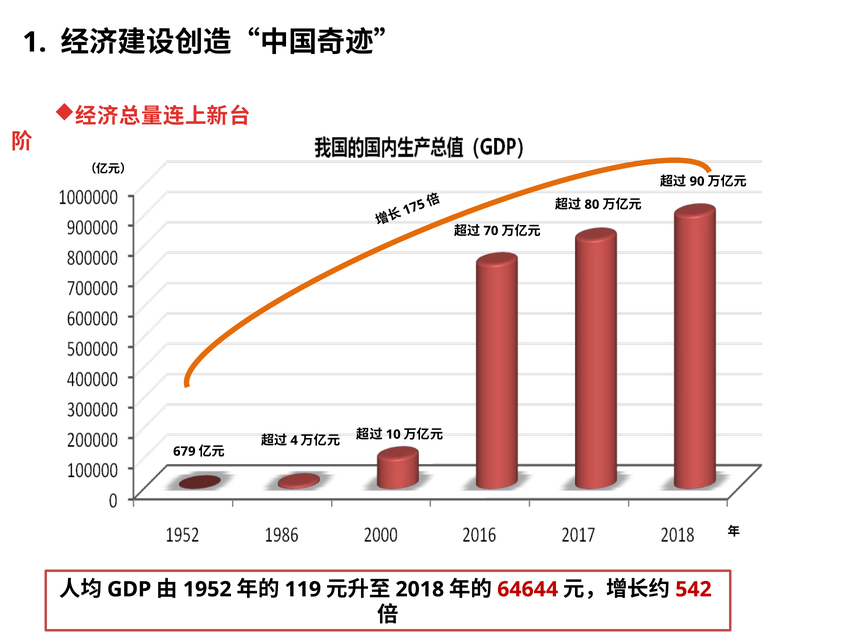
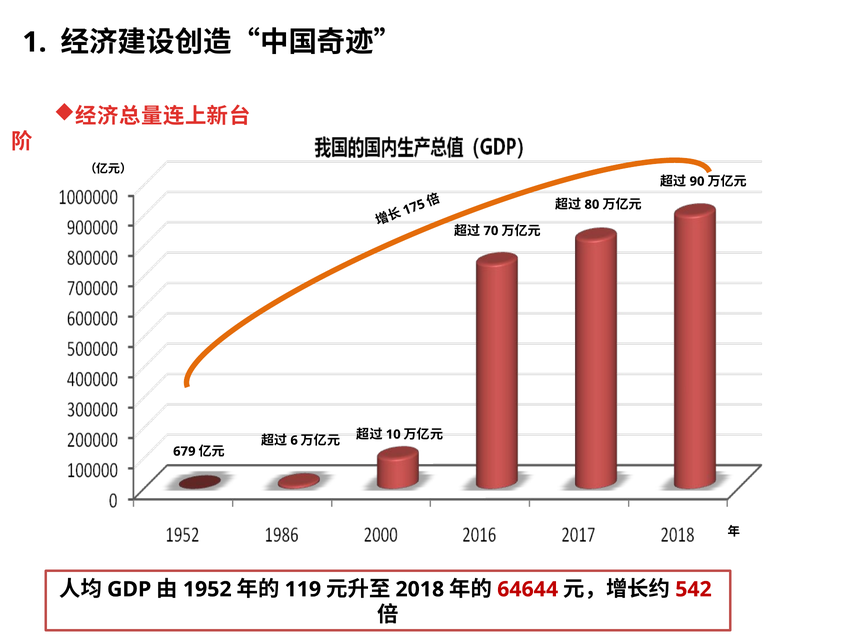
4: 4 -> 6
